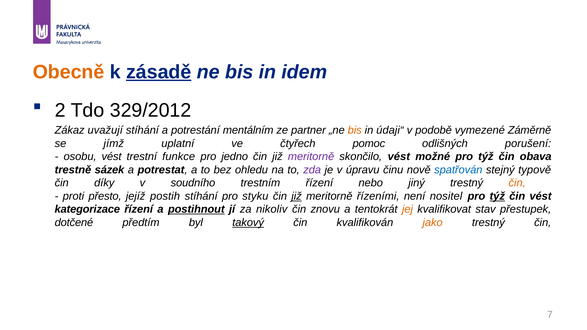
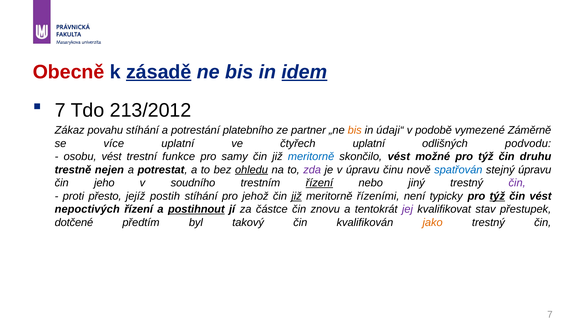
Obecně colour: orange -> red
idem underline: none -> present
2 at (60, 110): 2 -> 7
329/2012: 329/2012 -> 213/2012
uvažují: uvažují -> povahu
mentálním: mentálním -> platebního
jímž: jímž -> více
čtyřech pomoc: pomoc -> uplatní
porušení: porušení -> podvodu
jedno: jedno -> samy
meritorně at (311, 157) colour: purple -> blue
obava: obava -> druhu
sázek: sázek -> nejen
ohledu underline: none -> present
stejný typově: typově -> úpravu
díky: díky -> jeho
řízení at (319, 183) underline: none -> present
čin at (517, 183) colour: orange -> purple
styku: styku -> jehož
nositel: nositel -> typicky
kategorizace: kategorizace -> nepoctivých
nikoliv: nikoliv -> částce
jej colour: orange -> purple
takový underline: present -> none
